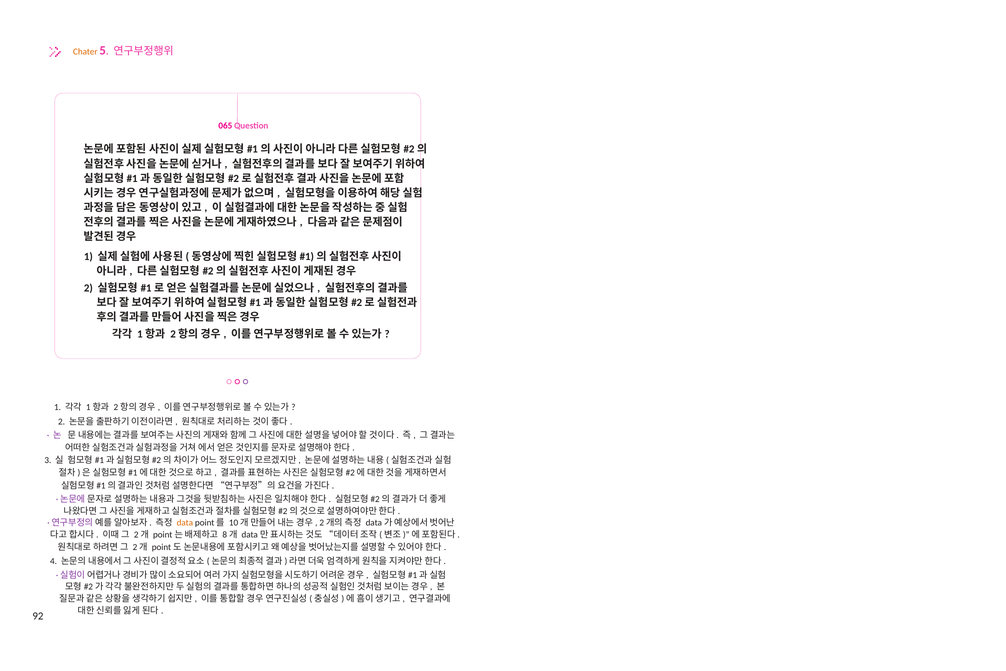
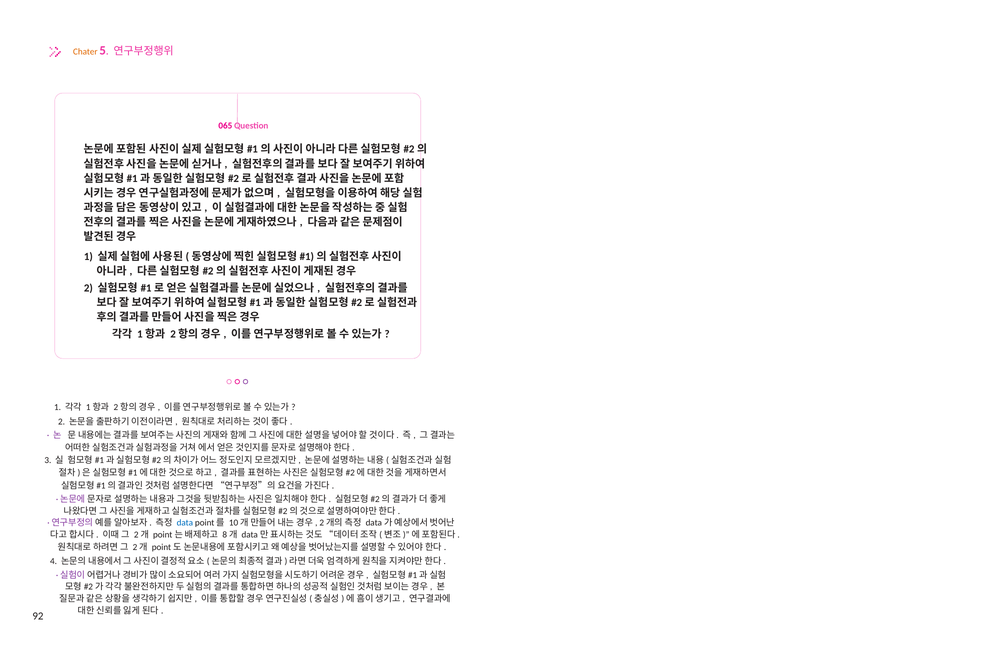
data colour: orange -> blue
